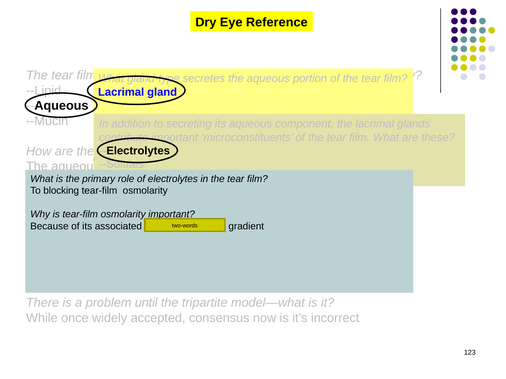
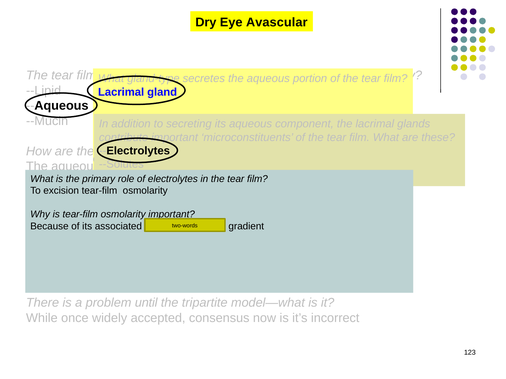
Reference: Reference -> Avascular
blocking: blocking -> excision
